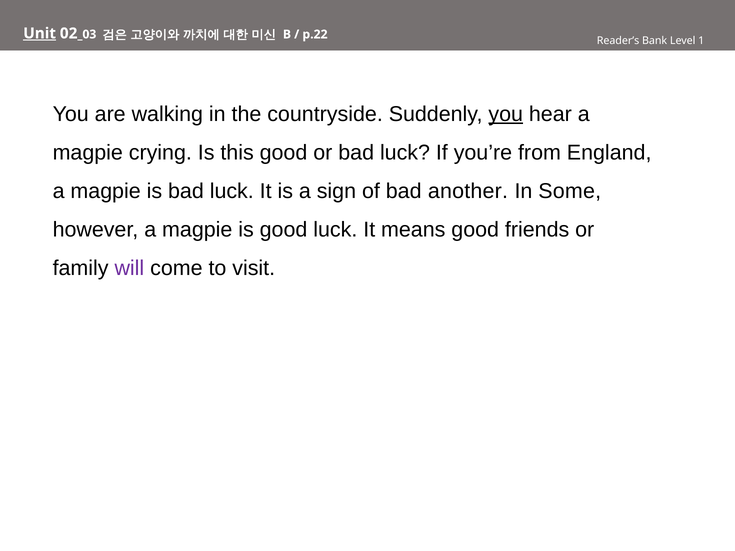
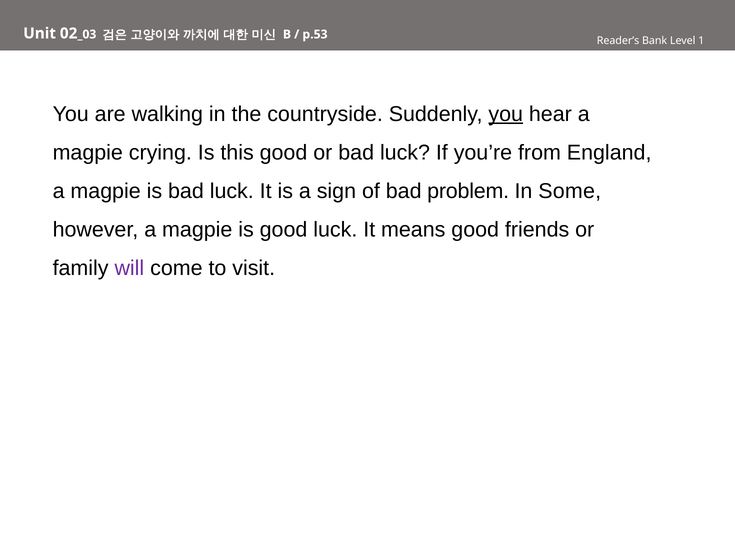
Unit underline: present -> none
p.22: p.22 -> p.53
another: another -> problem
